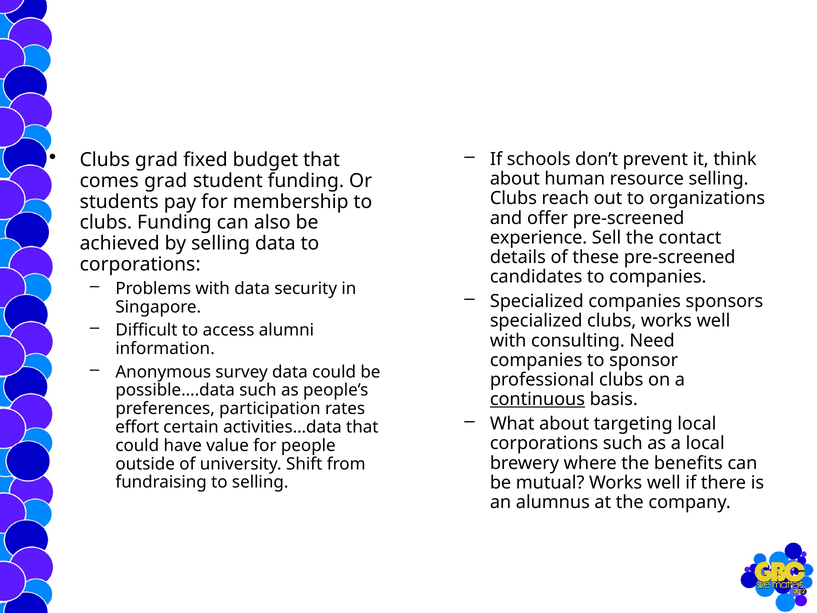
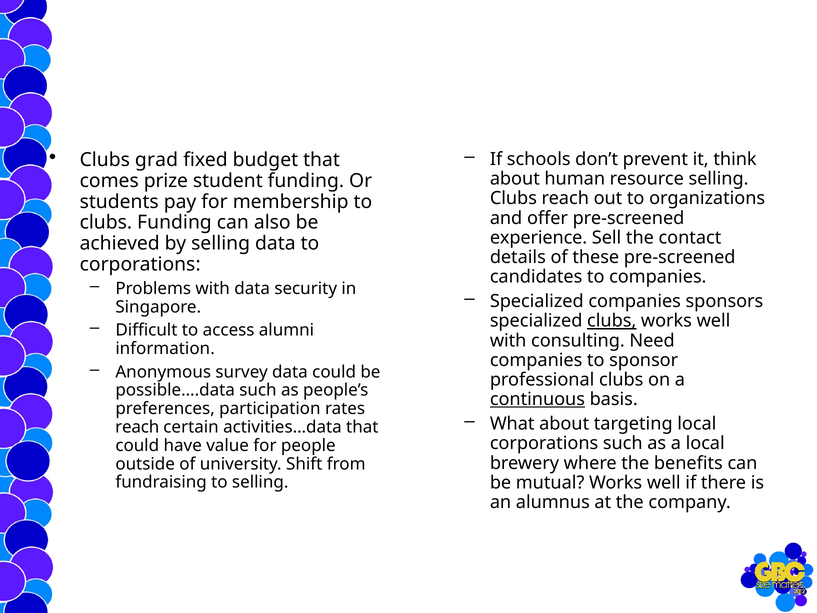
comes grad: grad -> prize
clubs at (612, 321) underline: none -> present
effort at (137, 427): effort -> reach
